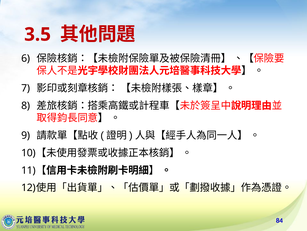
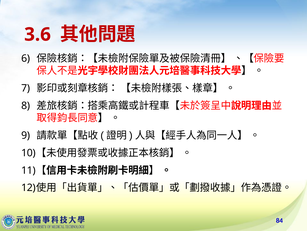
3.5: 3.5 -> 3.6
